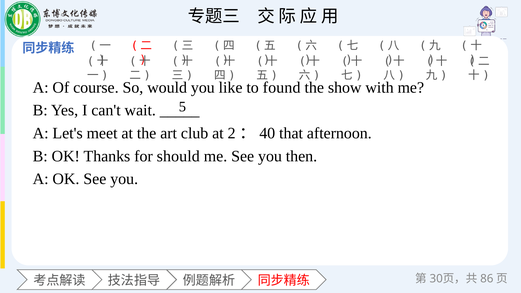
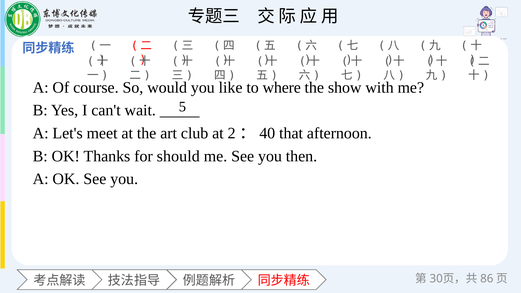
found: found -> where
